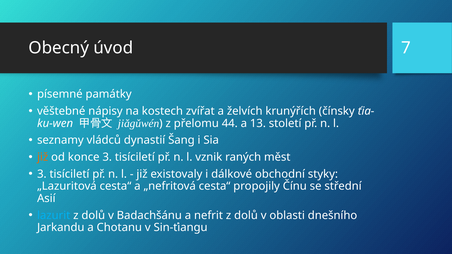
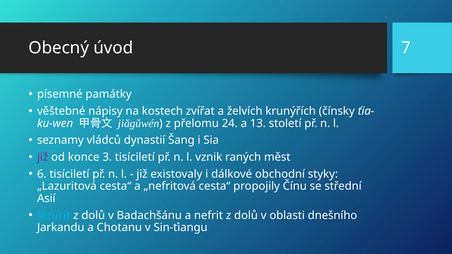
44: 44 -> 24
již at (43, 157) colour: orange -> purple
3 at (42, 174): 3 -> 6
